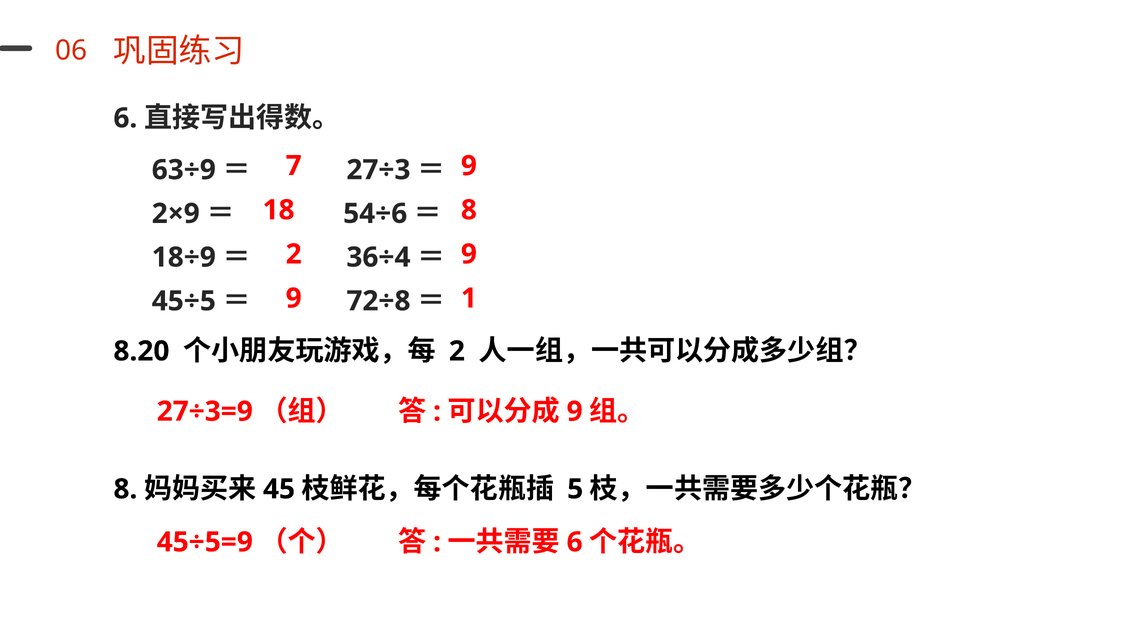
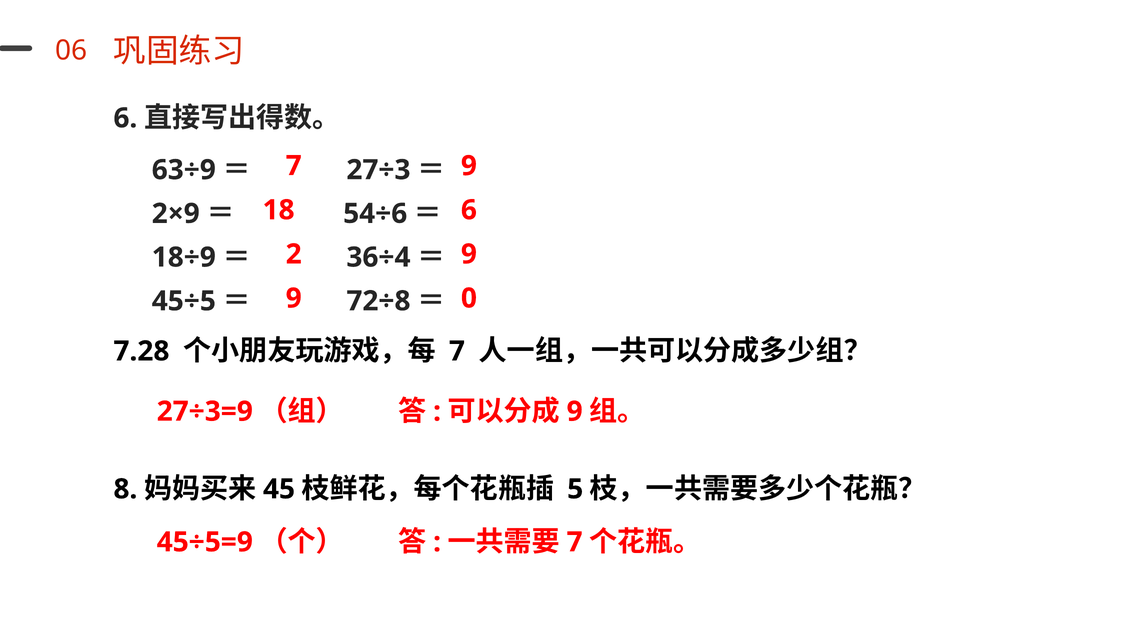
18 8: 8 -> 6
1: 1 -> 0
8.20: 8.20 -> 7.28
2 at (457, 351): 2 -> 7
6 at (575, 542): 6 -> 7
